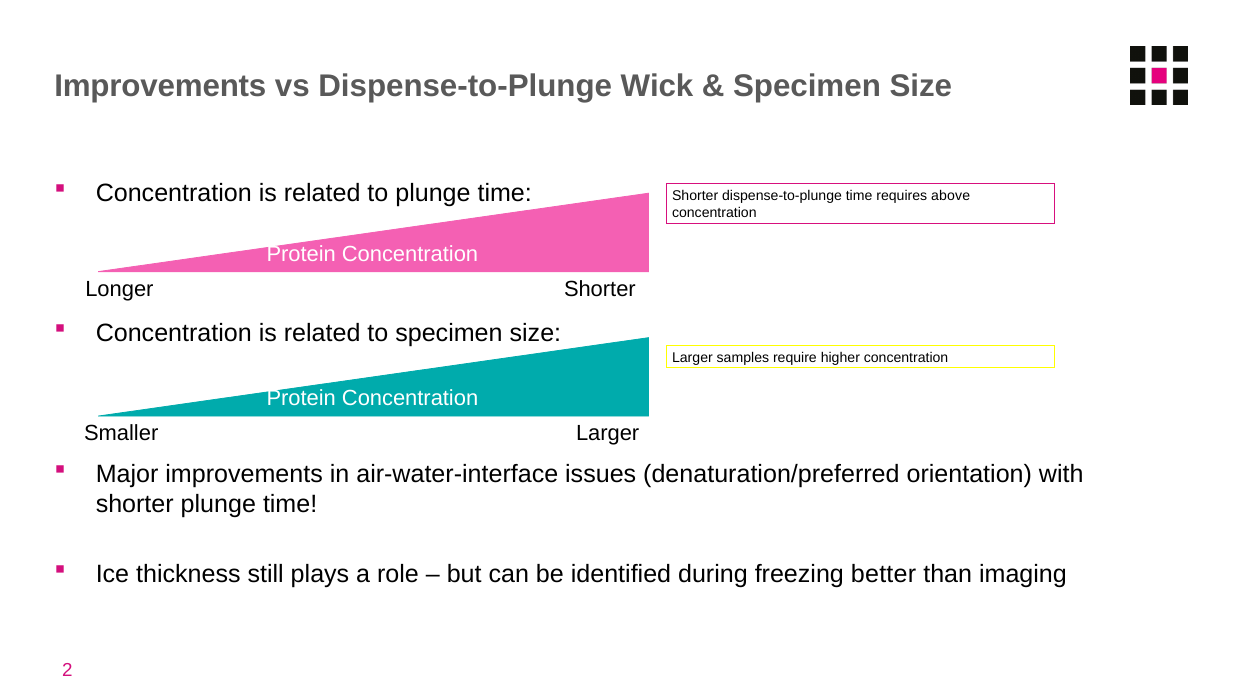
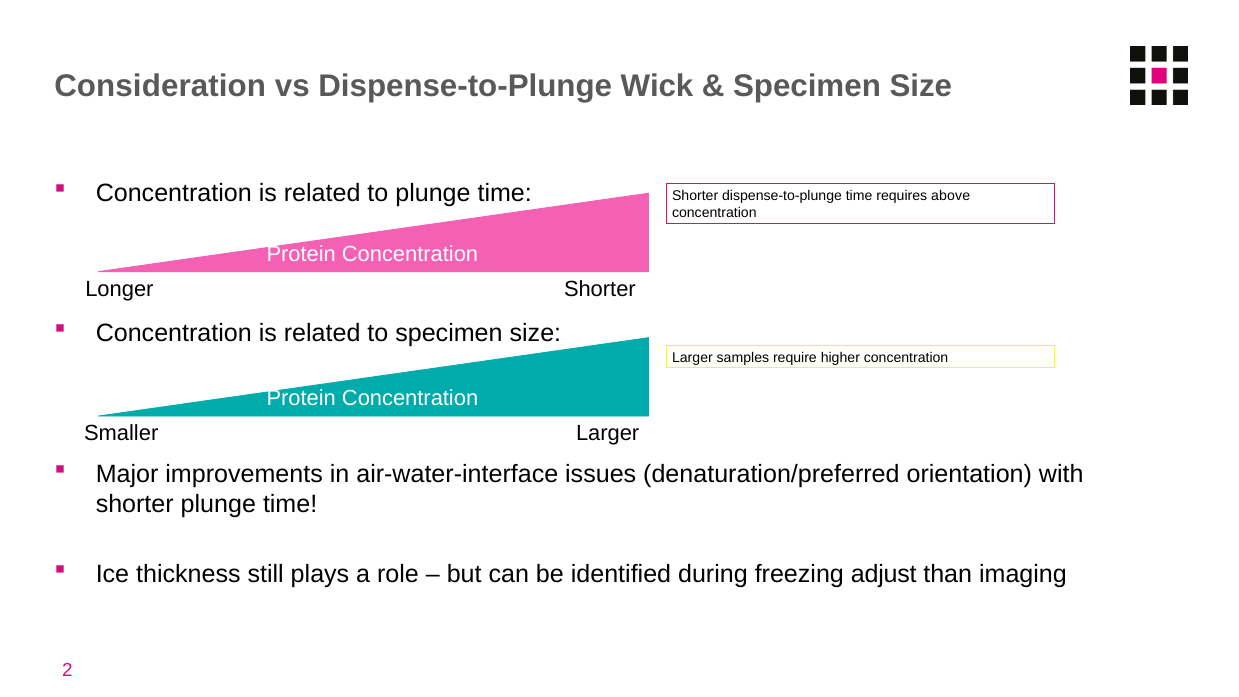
Improvements at (160, 87): Improvements -> Consideration
better: better -> adjust
